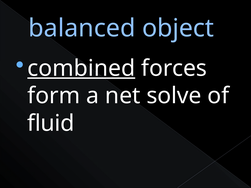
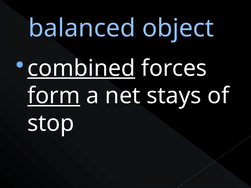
form underline: none -> present
solve: solve -> stays
fluid: fluid -> stop
